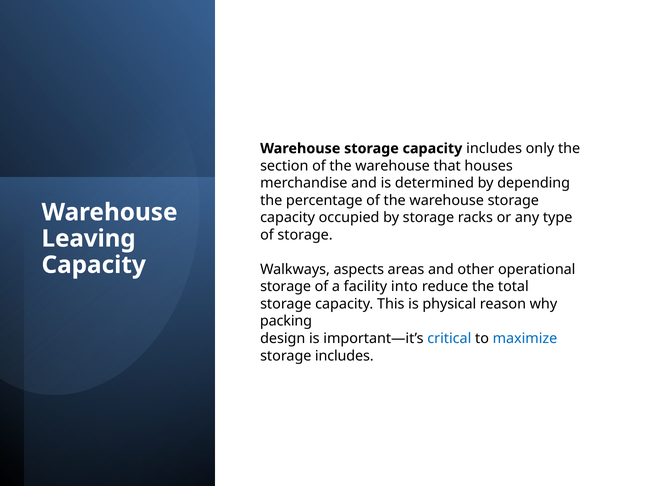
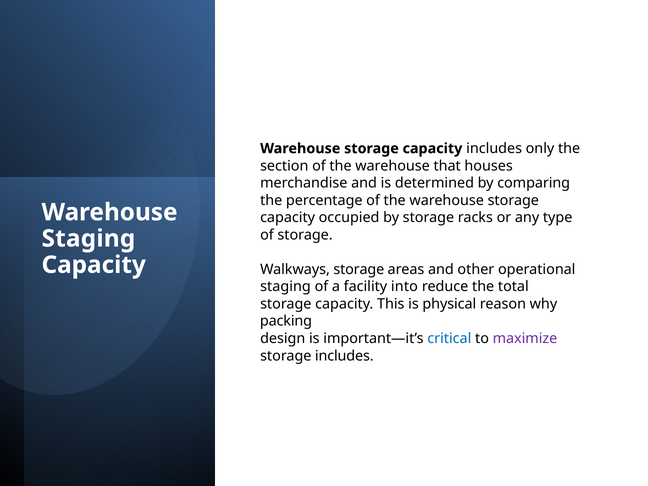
depending: depending -> comparing
Leaving at (89, 239): Leaving -> Staging
Walkways aspects: aspects -> storage
storage at (286, 287): storage -> staging
maximize colour: blue -> purple
